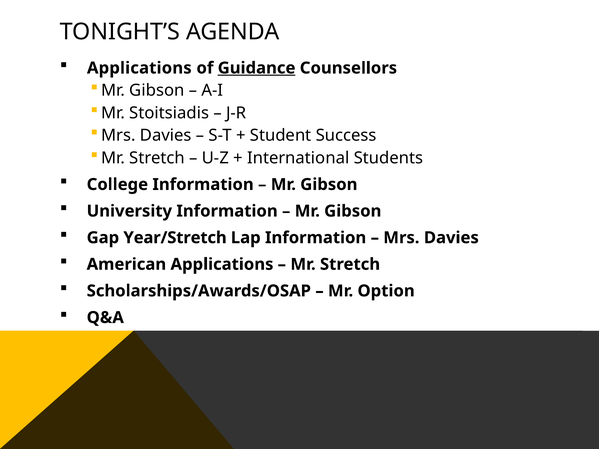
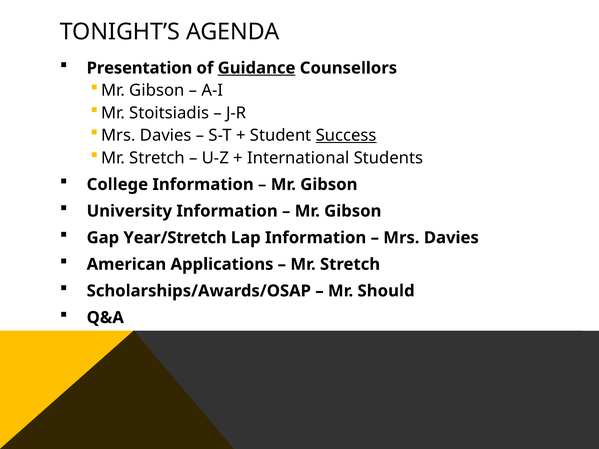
Applications at (139, 68): Applications -> Presentation
Success underline: none -> present
Option: Option -> Should
